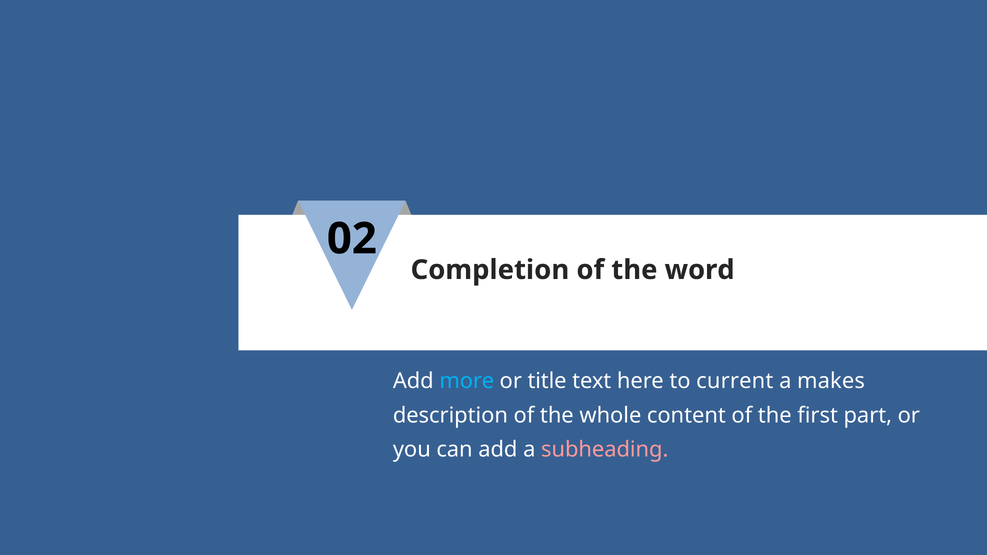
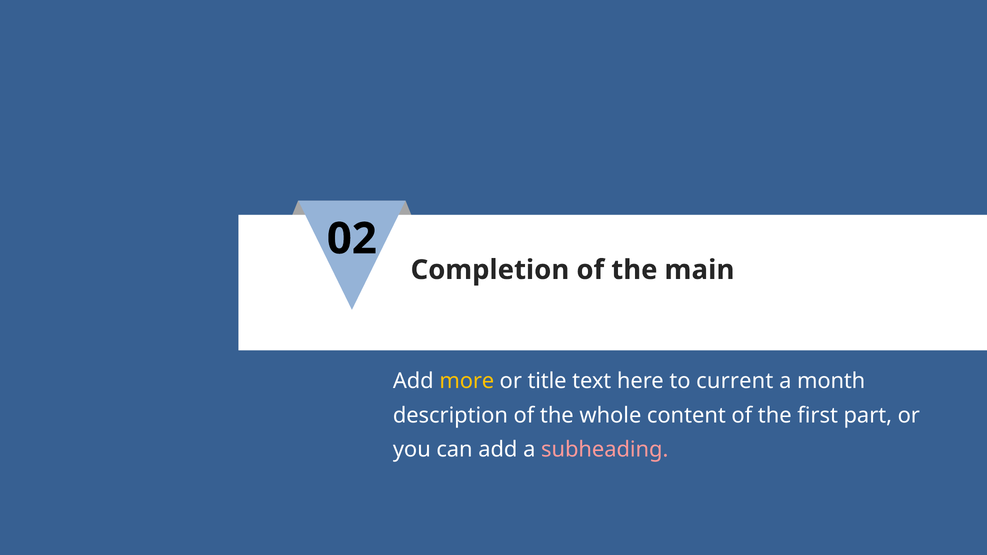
word: word -> main
more colour: light blue -> yellow
makes: makes -> month
